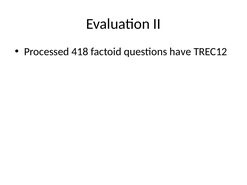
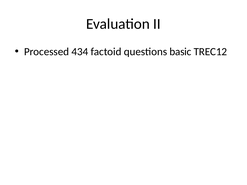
418: 418 -> 434
have: have -> basic
